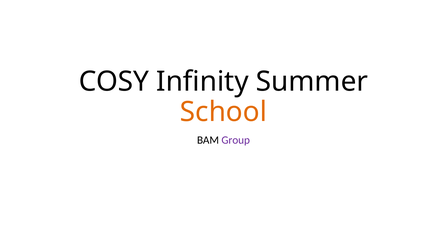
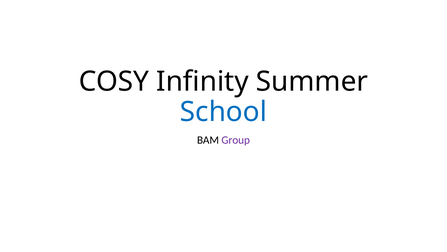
School colour: orange -> blue
